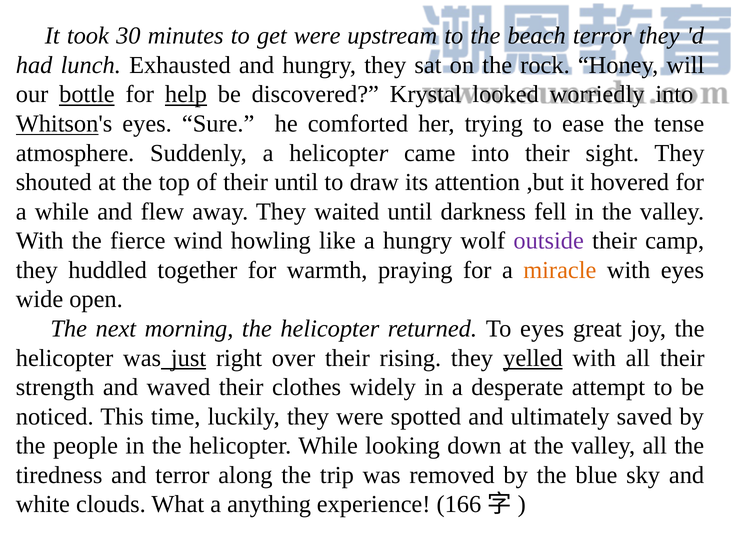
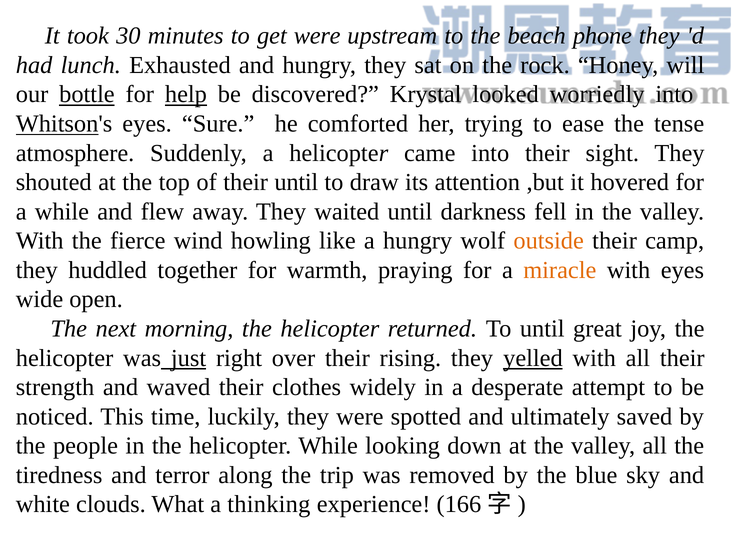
beach terror: terror -> phone
outside colour: purple -> orange
To eyes: eyes -> until
anything: anything -> thinking
